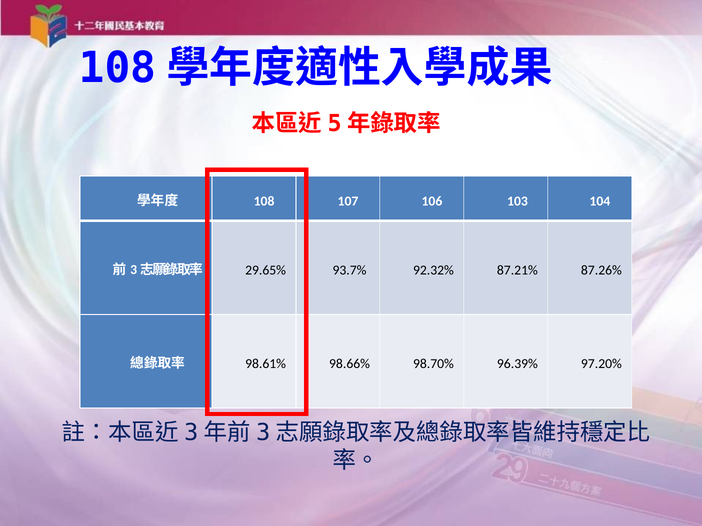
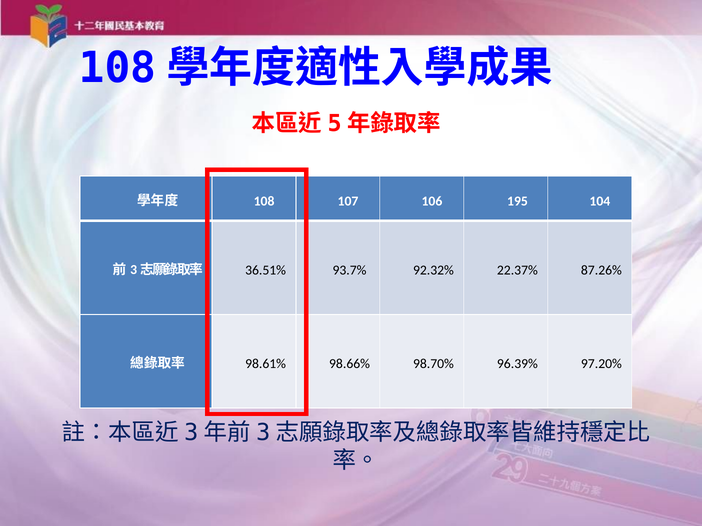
103: 103 -> 195
29.65%: 29.65% -> 36.51%
87.21%: 87.21% -> 22.37%
